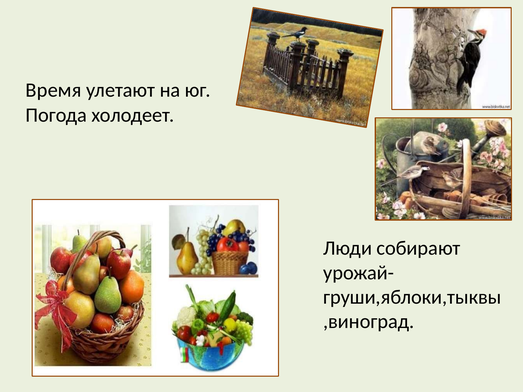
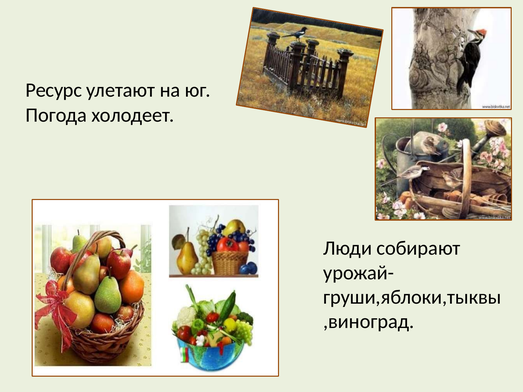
Время: Время -> Ресурс
